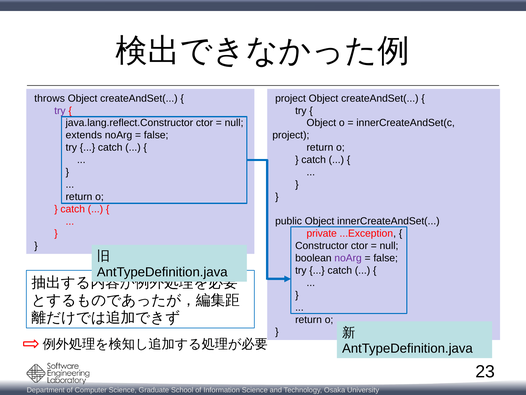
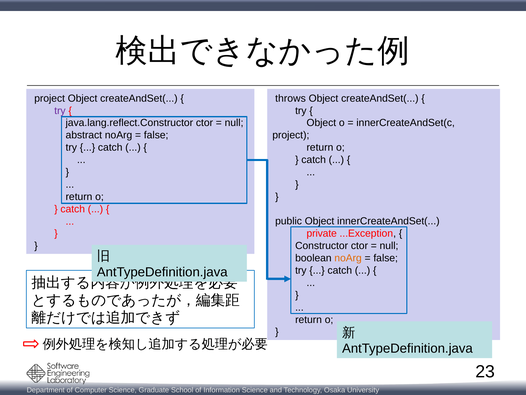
throws at (50, 98): throws -> project
project at (291, 98): project -> throws
extends: extends -> abstract
noArg at (348, 258) colour: purple -> orange
